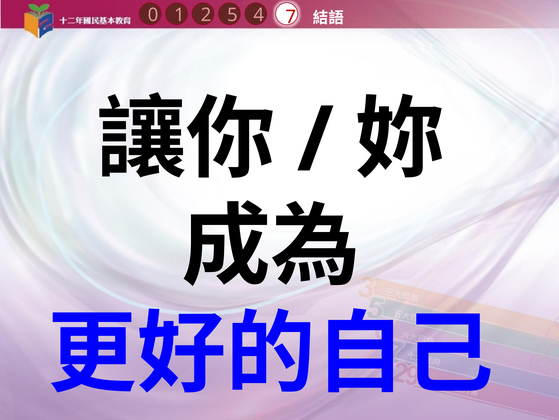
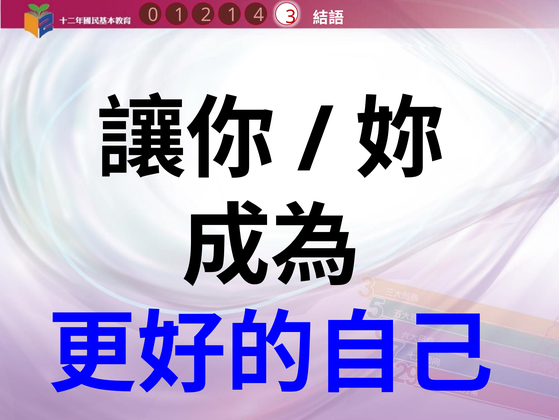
1 5: 5 -> 1
7: 7 -> 3
